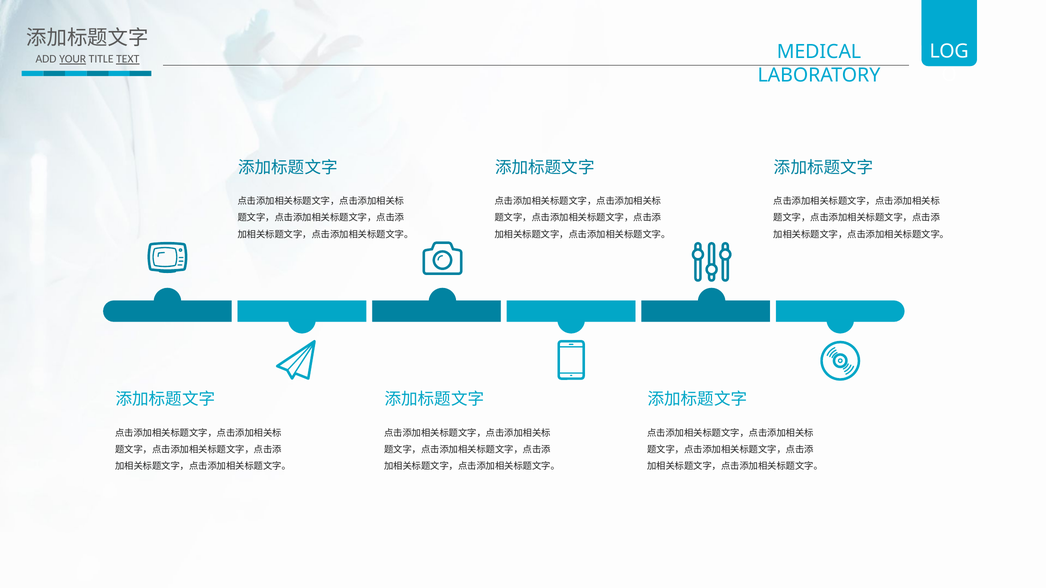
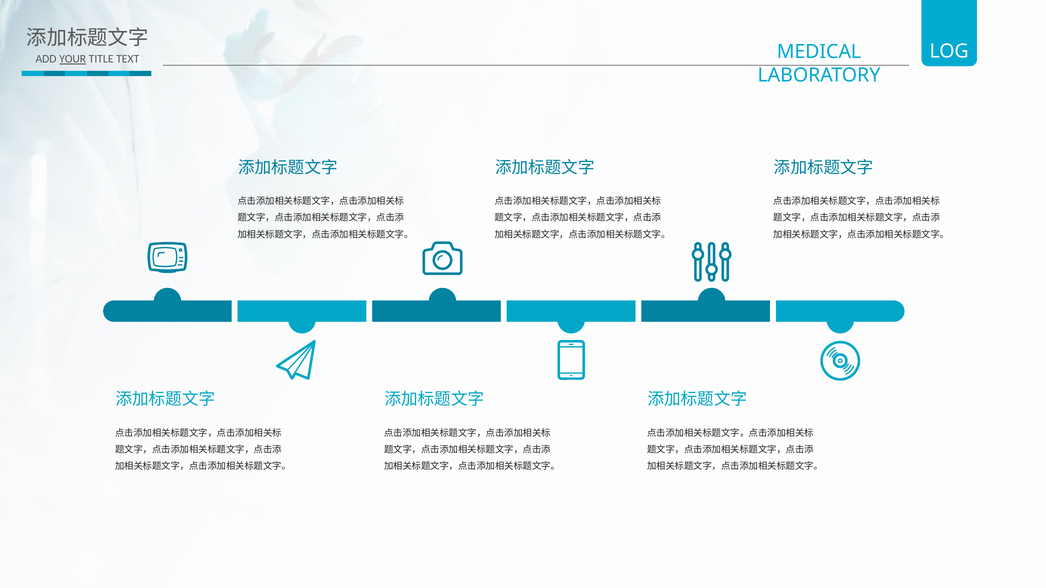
TEXT underline: present -> none
